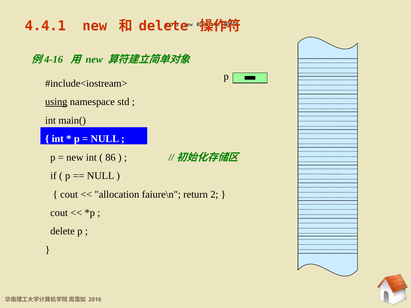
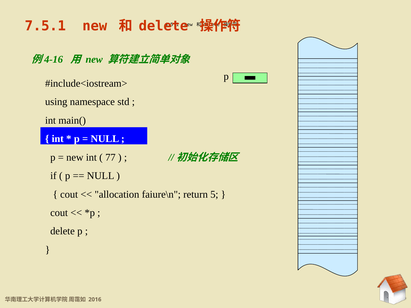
4.4.1: 4.4.1 -> 7.5.1
using underline: present -> none
86: 86 -> 77
2: 2 -> 5
